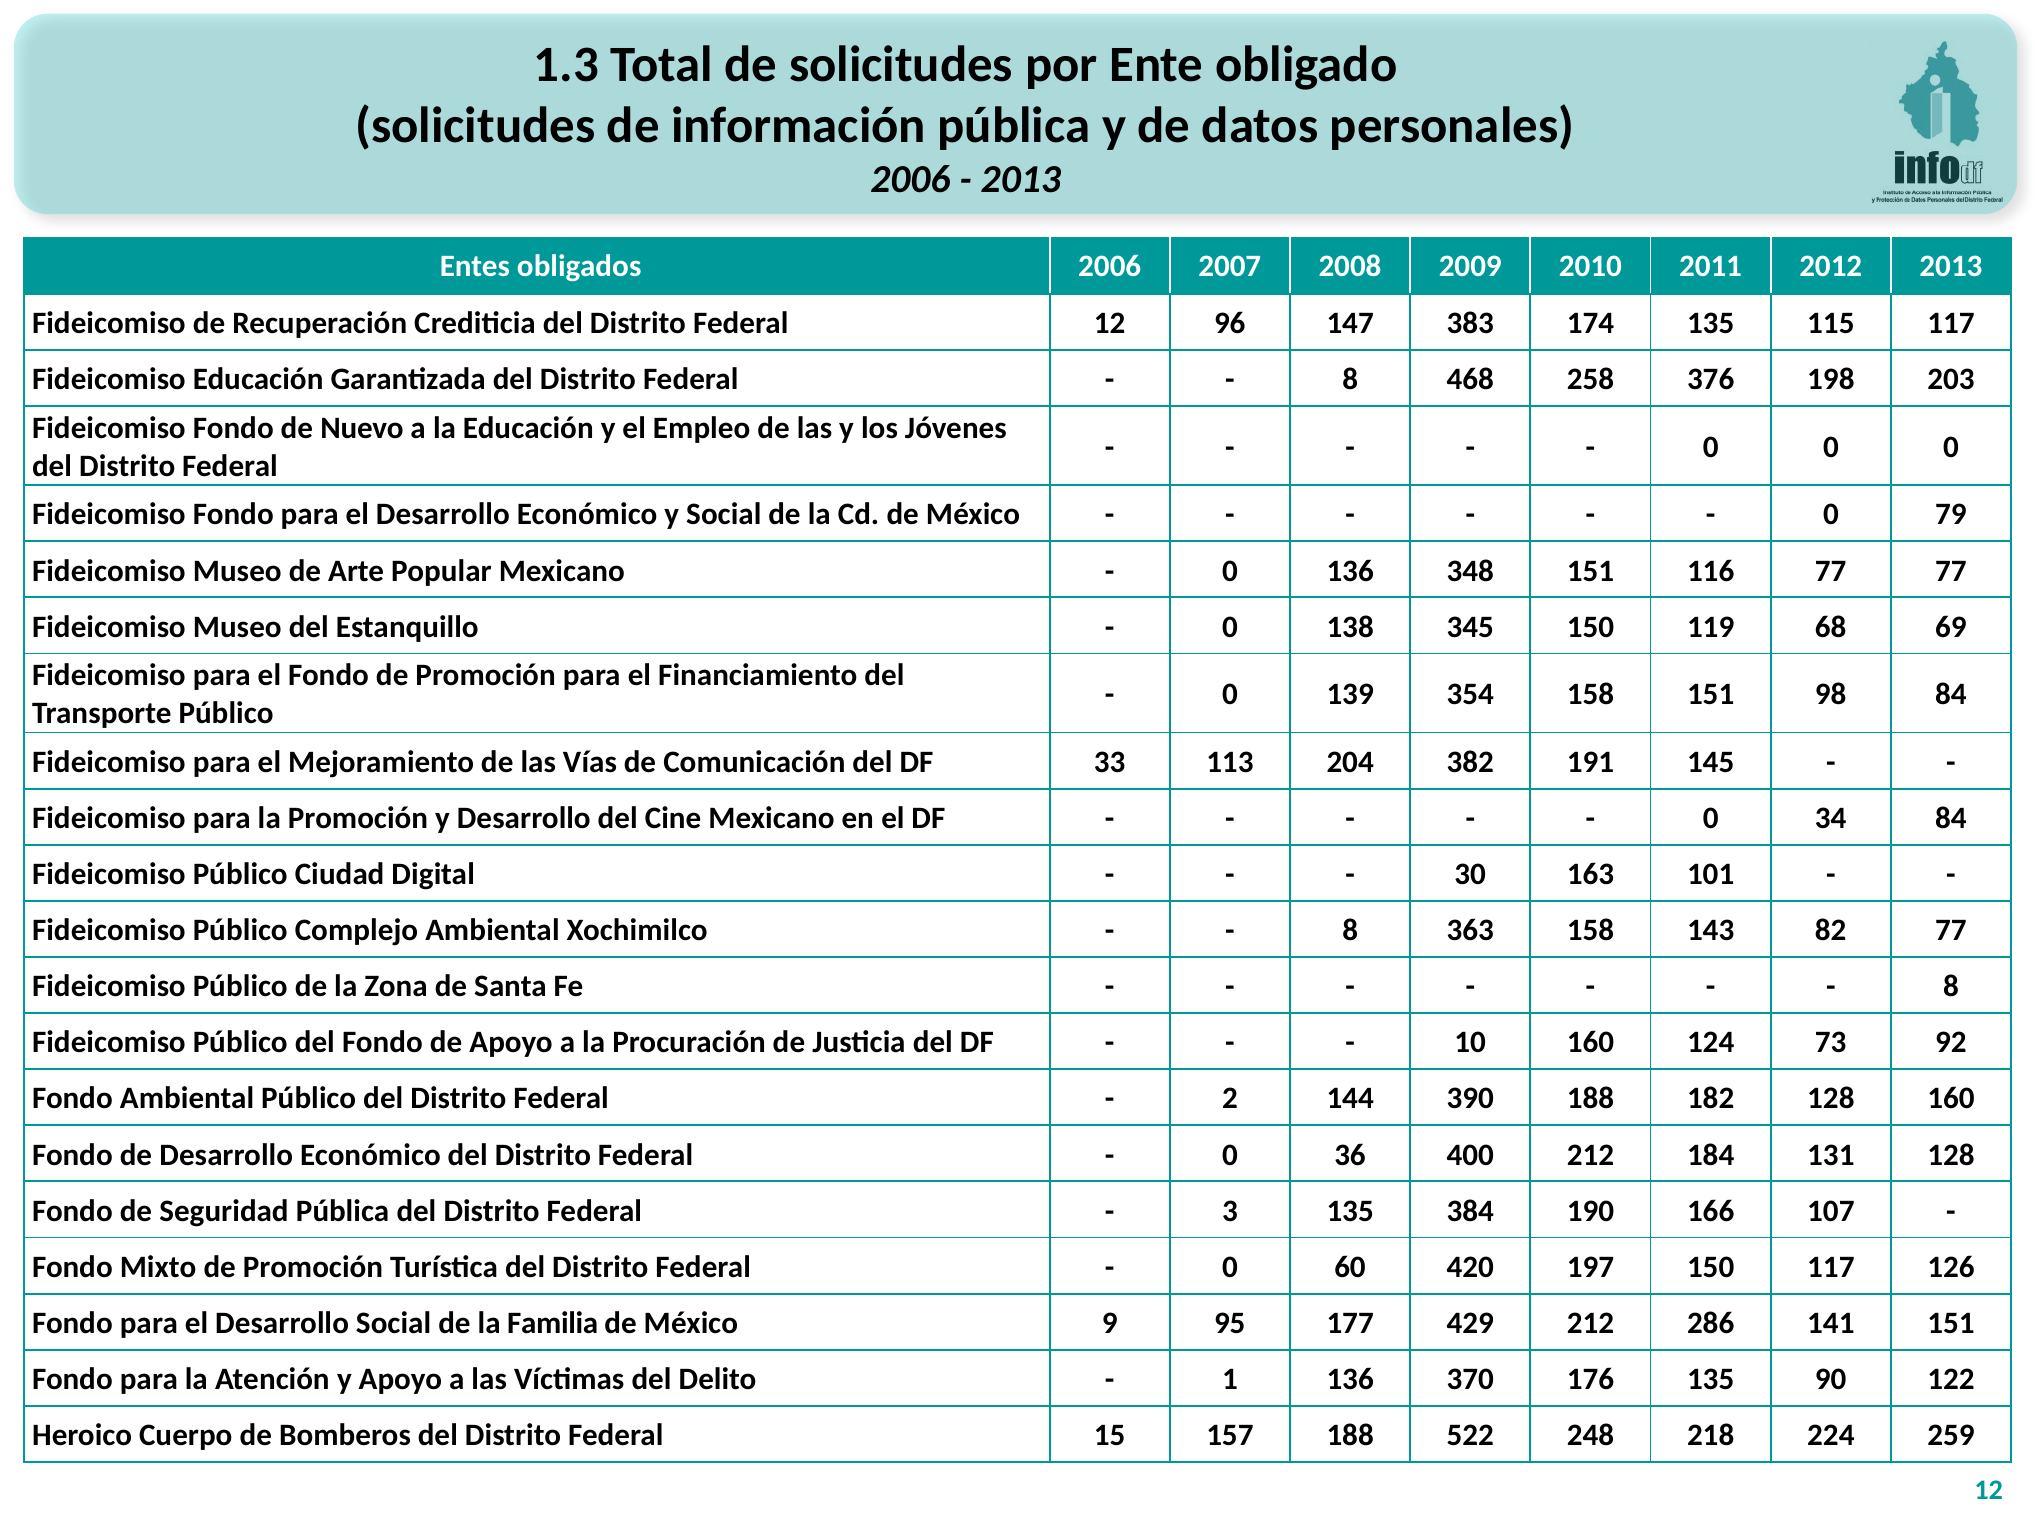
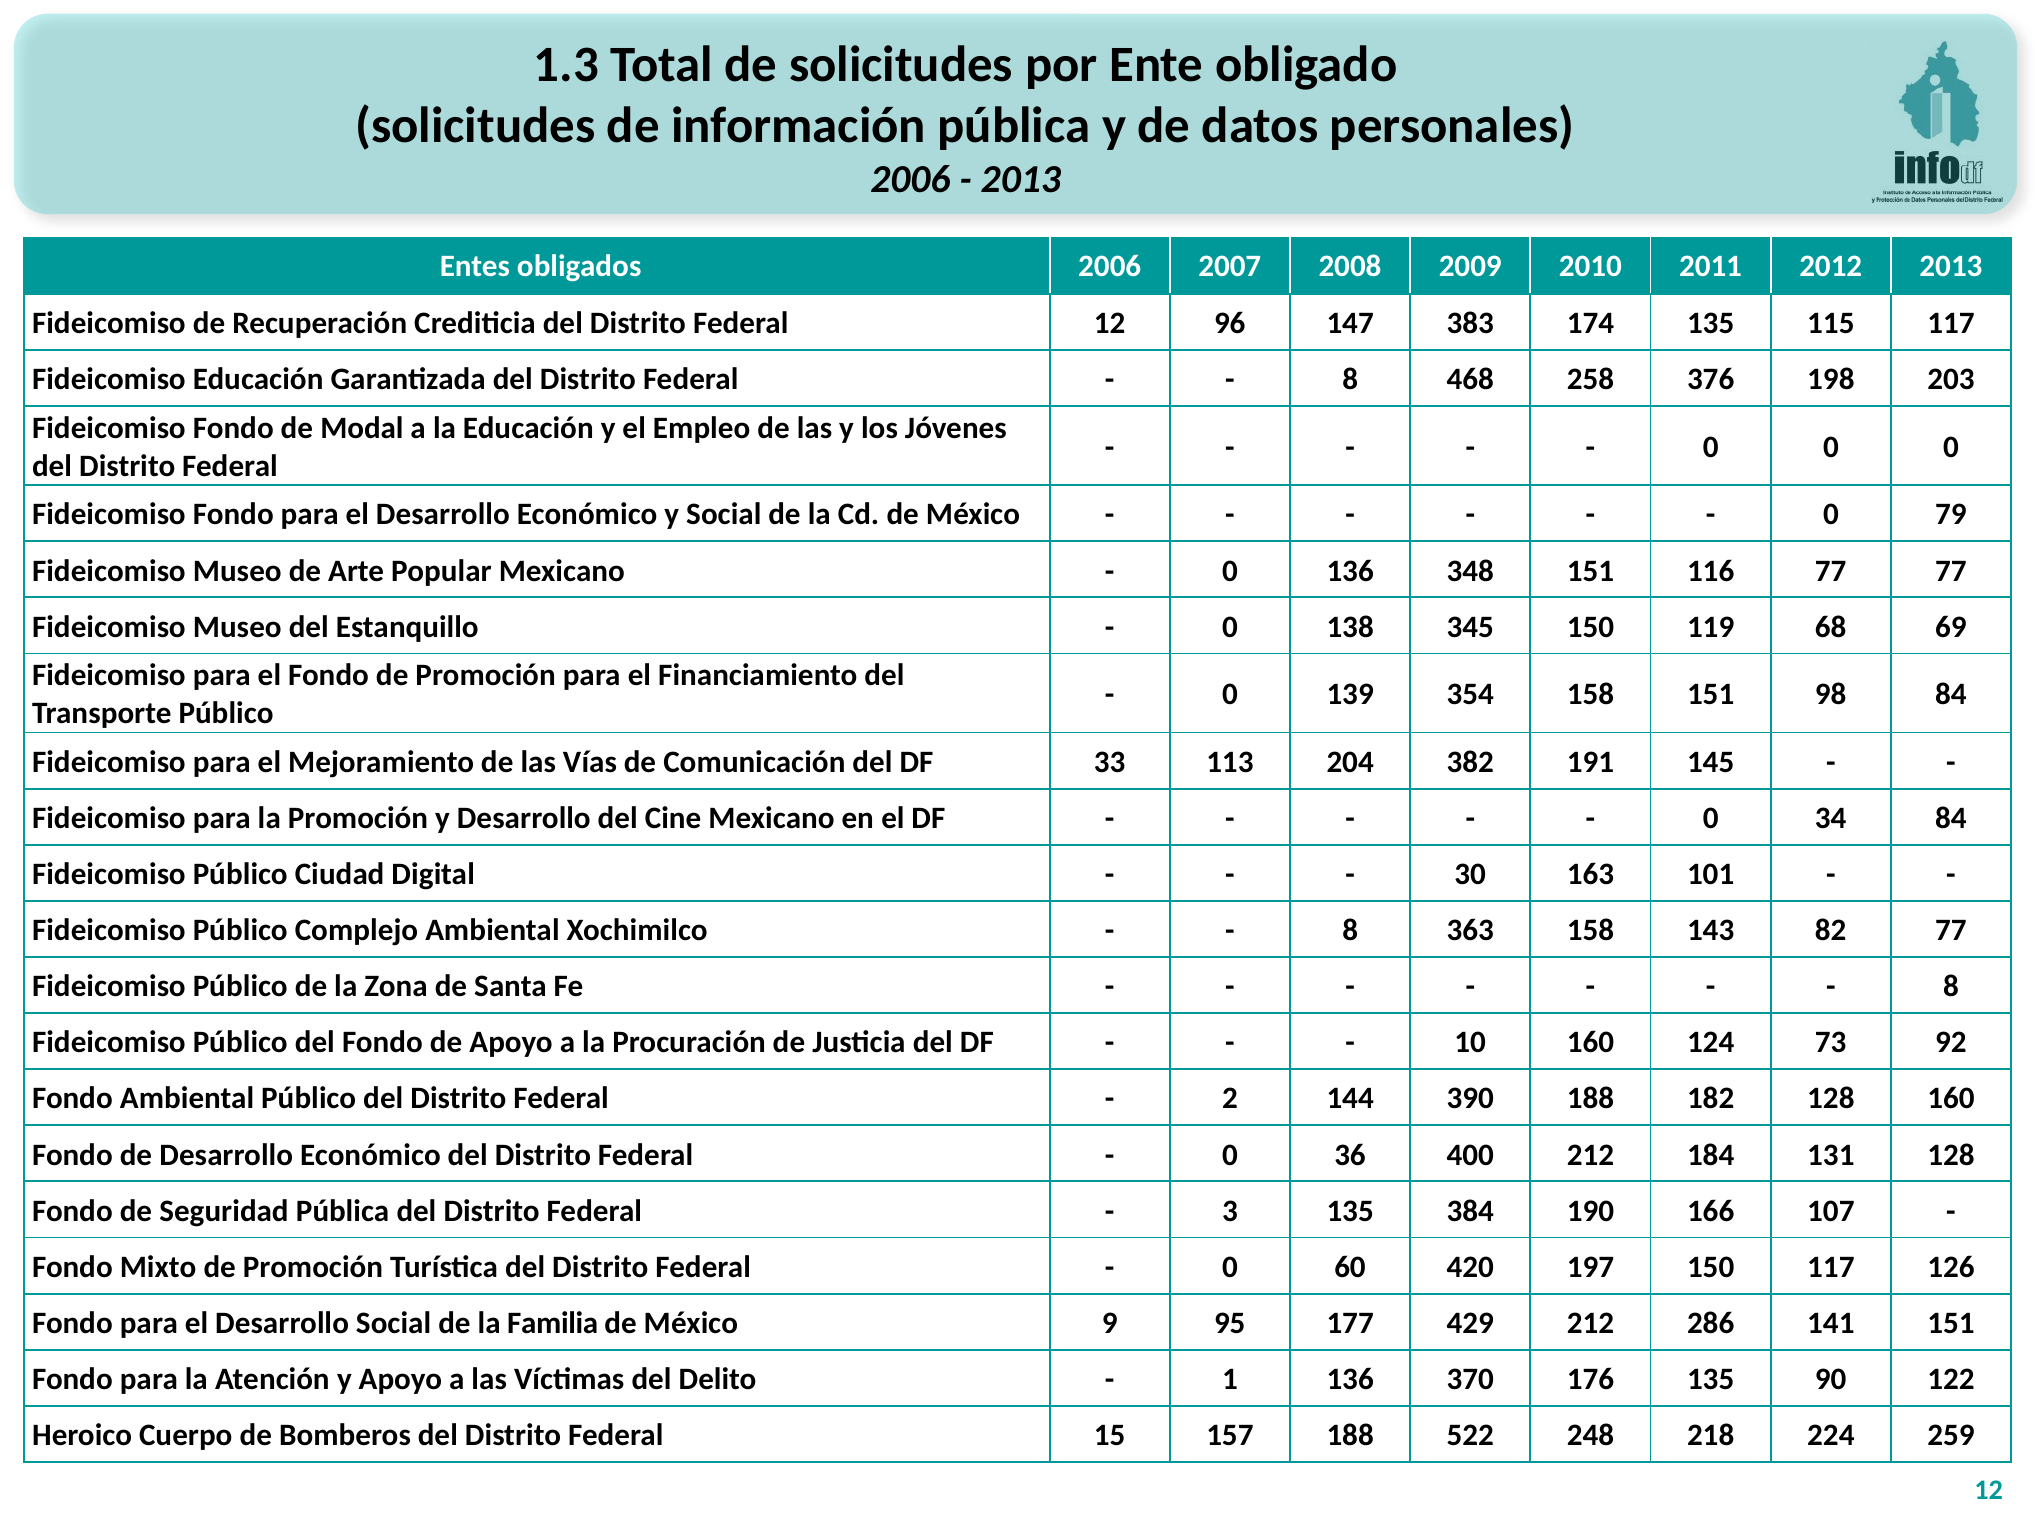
Nuevo: Nuevo -> Modal
